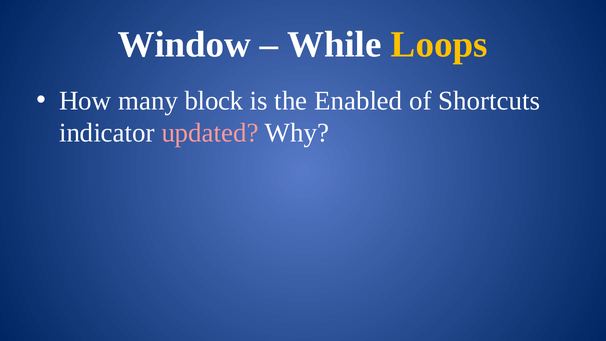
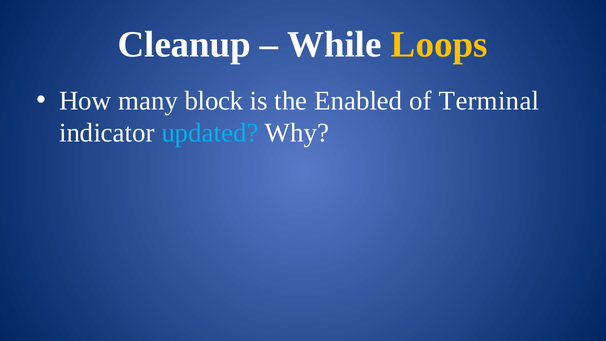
Window: Window -> Cleanup
Shortcuts: Shortcuts -> Terminal
updated colour: pink -> light blue
